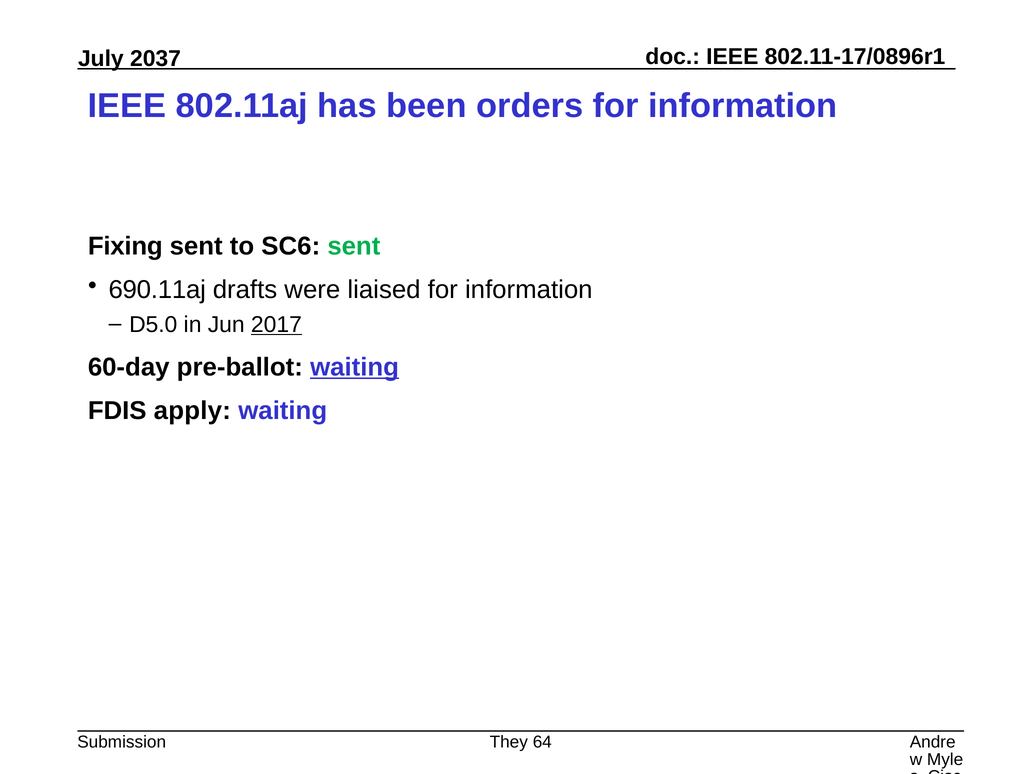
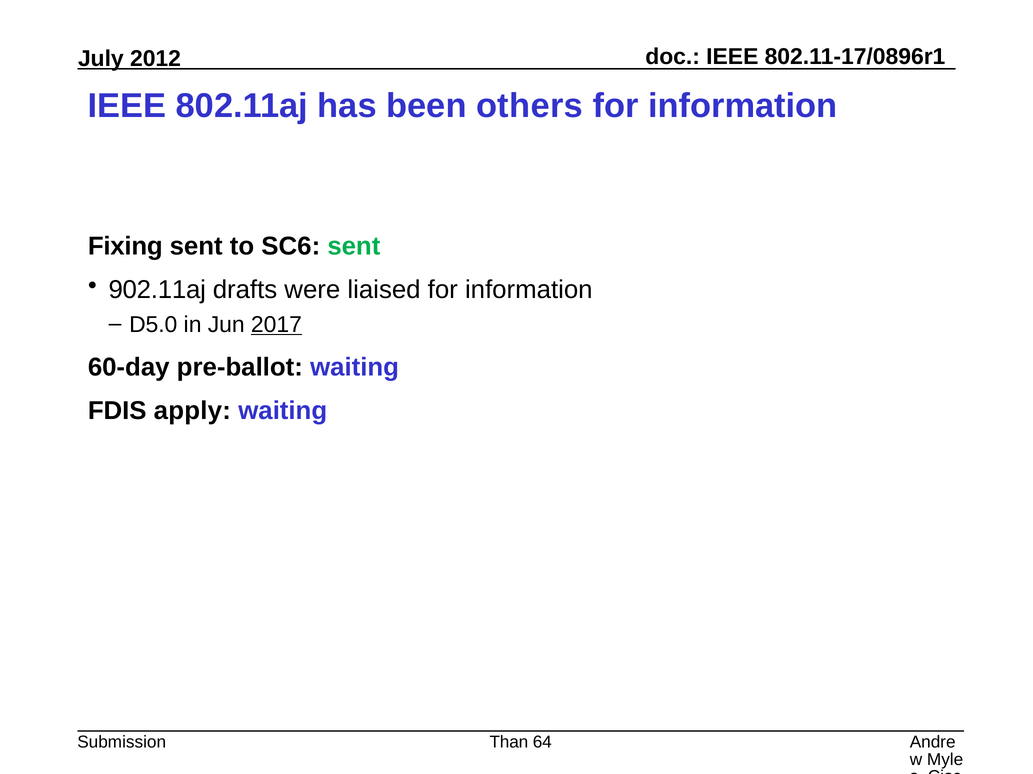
2037: 2037 -> 2012
orders: orders -> others
690.11aj: 690.11aj -> 902.11aj
waiting at (355, 367) underline: present -> none
They: They -> Than
